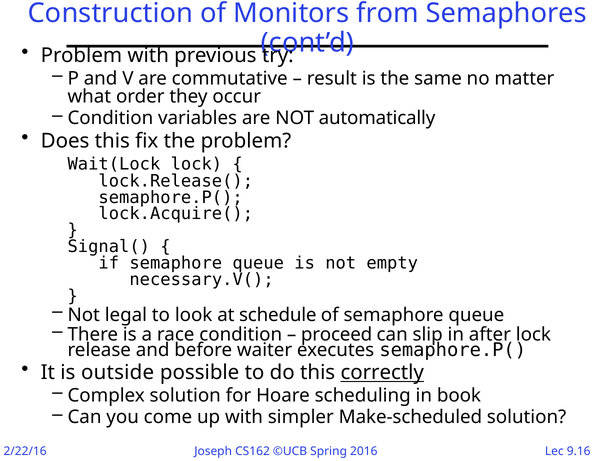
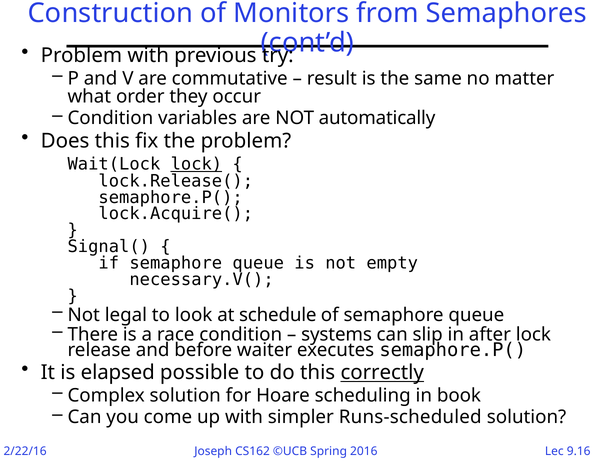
lock at (196, 164) underline: none -> present
proceed: proceed -> systems
outside: outside -> elapsed
Make-scheduled: Make-scheduled -> Runs-scheduled
